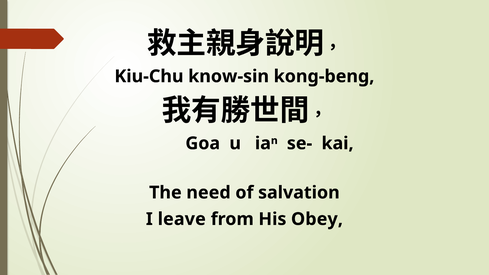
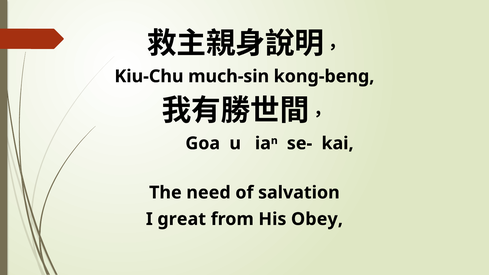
know-sin: know-sin -> much-sin
leave: leave -> great
